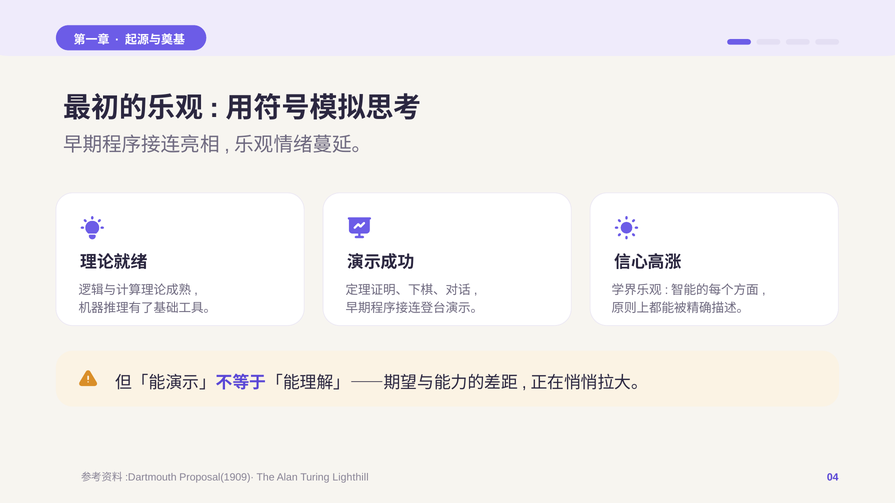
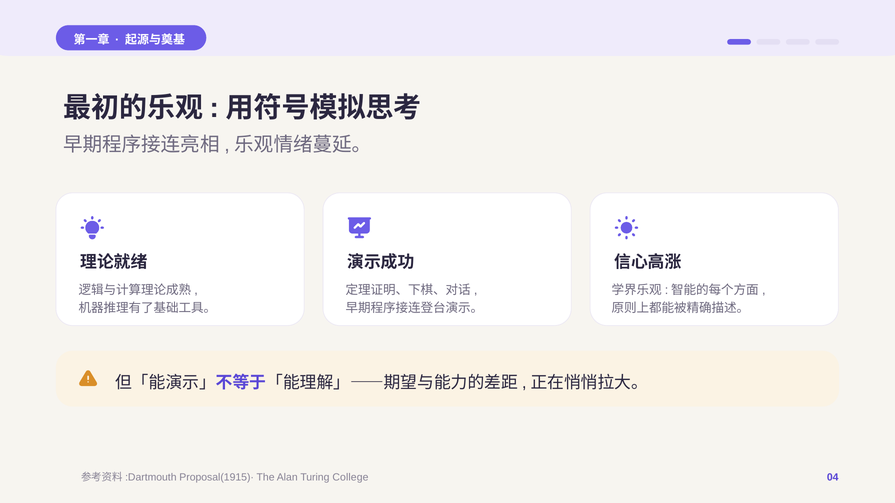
Proposal(1909)·: Proposal(1909)· -> Proposal(1915)·
Lighthill: Lighthill -> College
